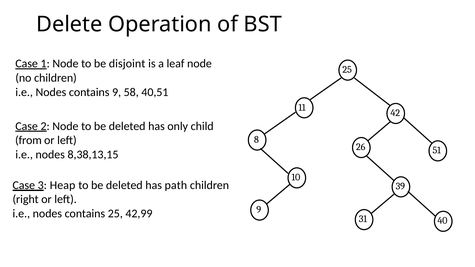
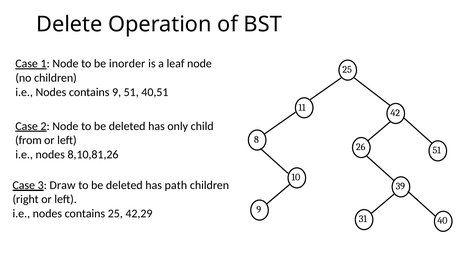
disjoint: disjoint -> inorder
9 58: 58 -> 51
8,38,13,15: 8,38,13,15 -> 8,10,81,26
Heap: Heap -> Draw
42,99: 42,99 -> 42,29
